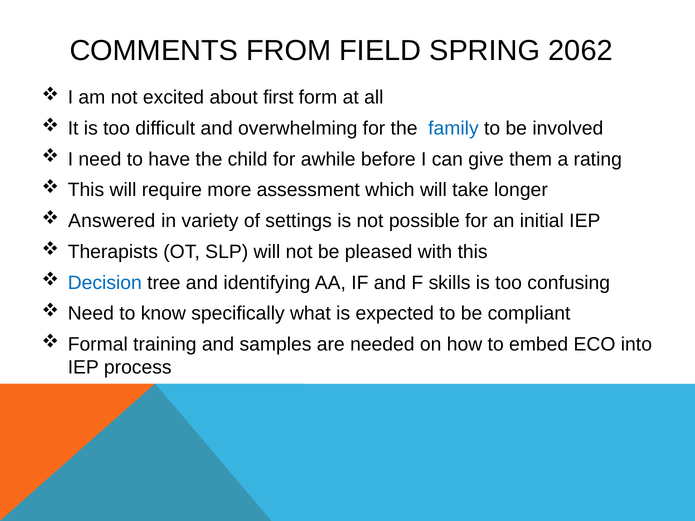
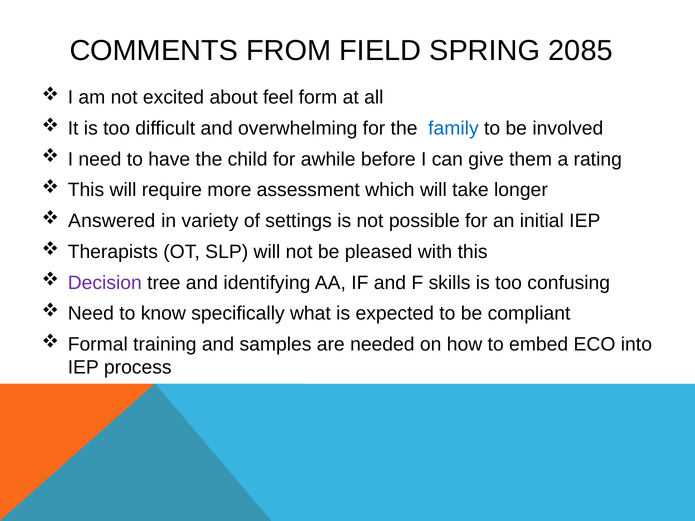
2062: 2062 -> 2085
first: first -> feel
Decision colour: blue -> purple
